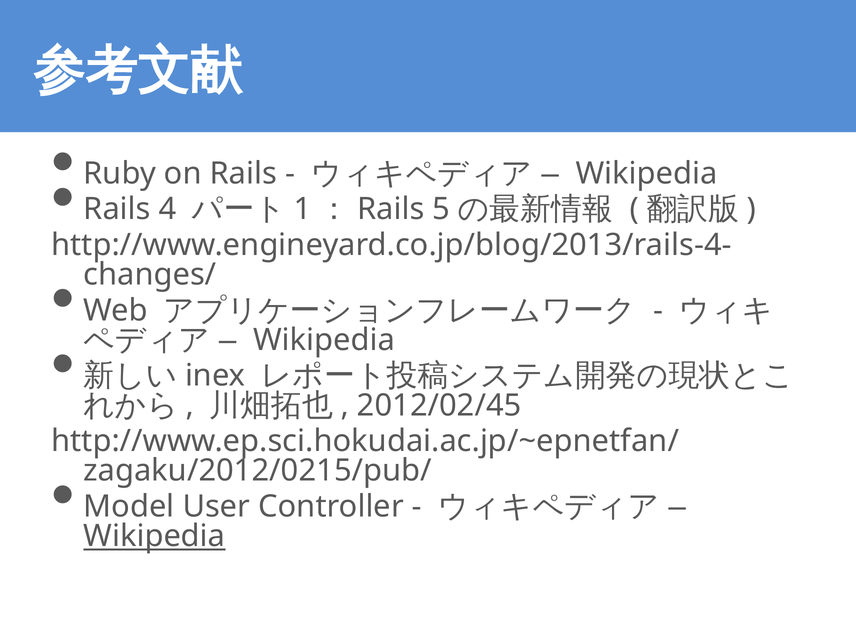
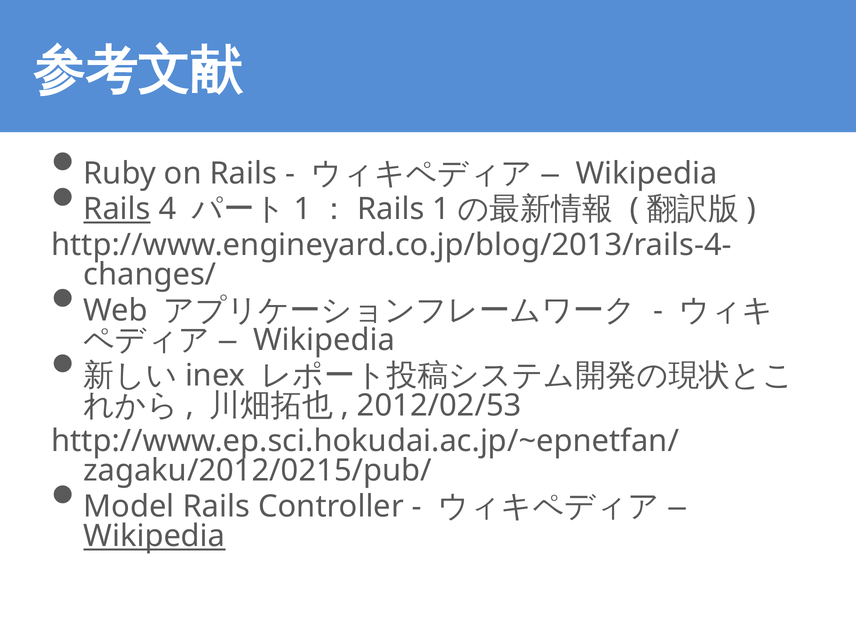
Rails at (117, 209) underline: none -> present
Rails 5: 5 -> 1
2012/02/45: 2012/02/45 -> 2012/02/53
Model User: User -> Rails
